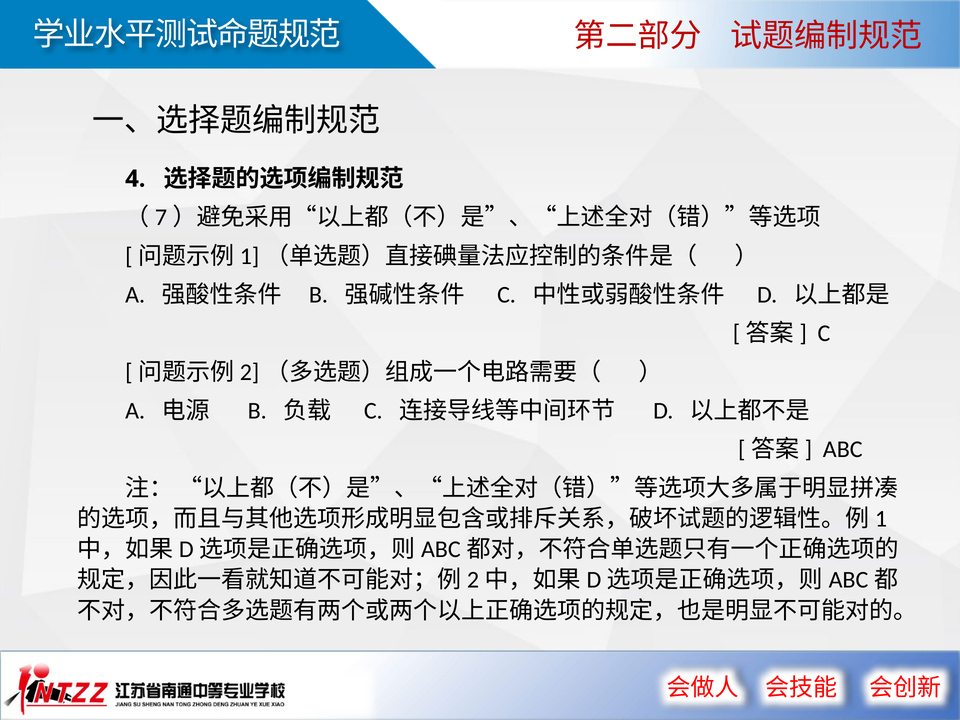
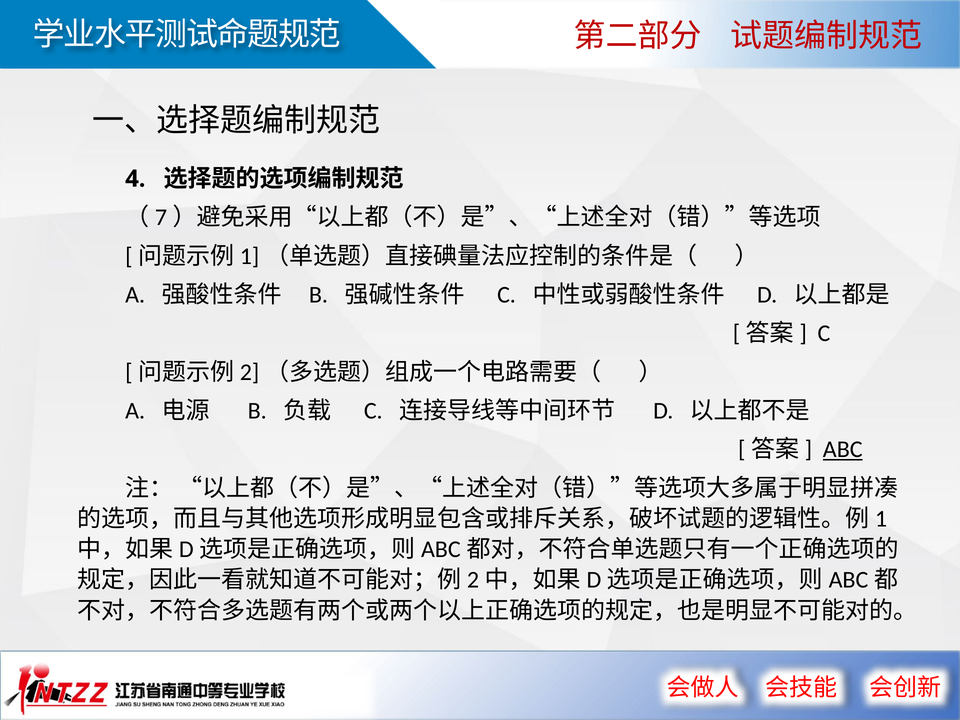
ABC underline: none -> present
